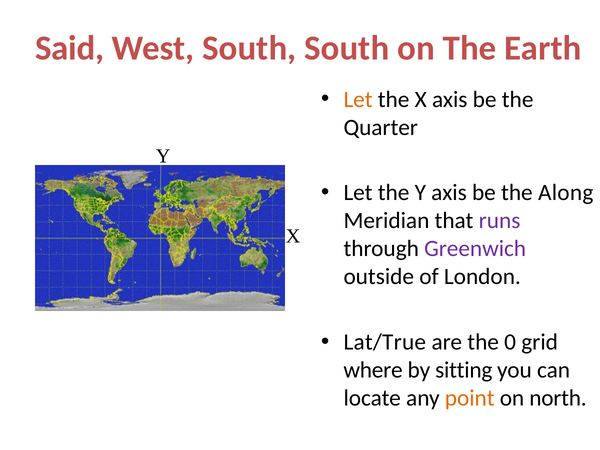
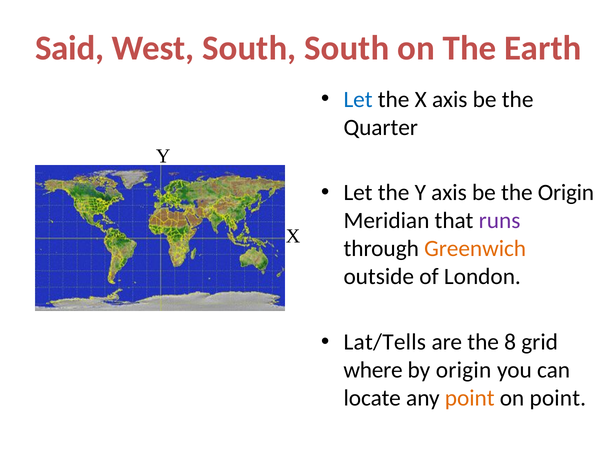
Let at (358, 99) colour: orange -> blue
the Along: Along -> Origin
Greenwich colour: purple -> orange
Lat/True: Lat/True -> Lat/Tells
0: 0 -> 8
by sitting: sitting -> origin
on north: north -> point
